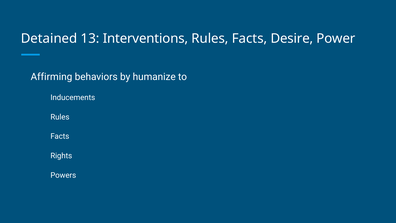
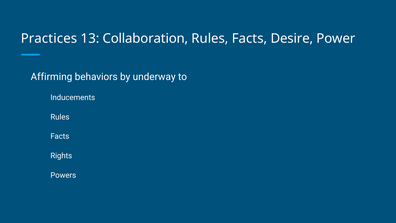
Detained: Detained -> Practices
Interventions: Interventions -> Collaboration
humanize: humanize -> underway
